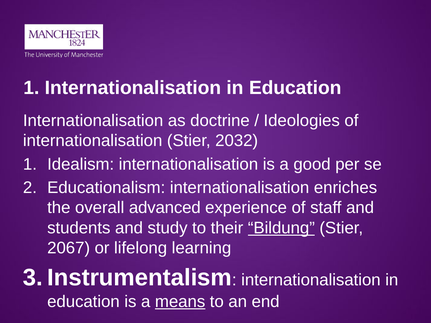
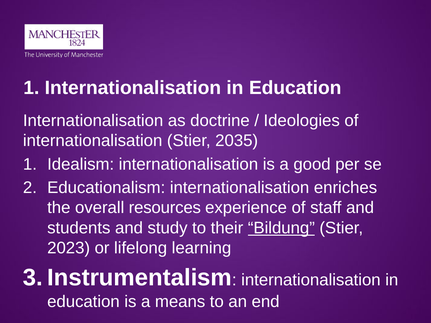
2032: 2032 -> 2035
advanced: advanced -> resources
2067: 2067 -> 2023
means underline: present -> none
